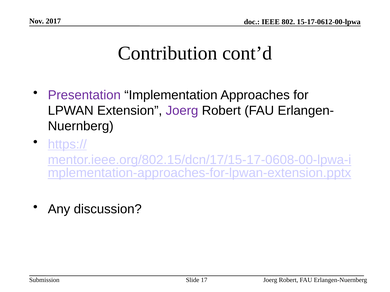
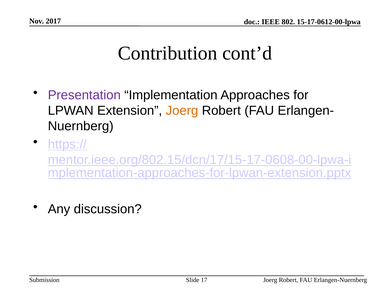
Joerg at (182, 111) colour: purple -> orange
